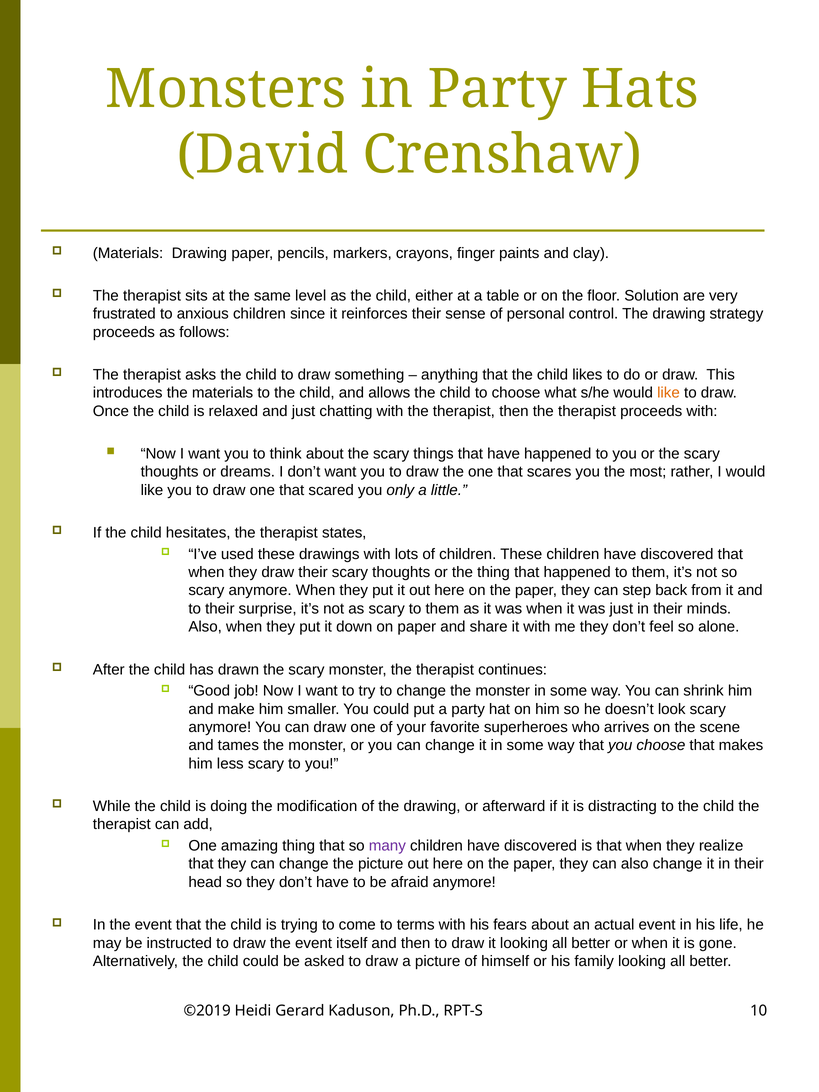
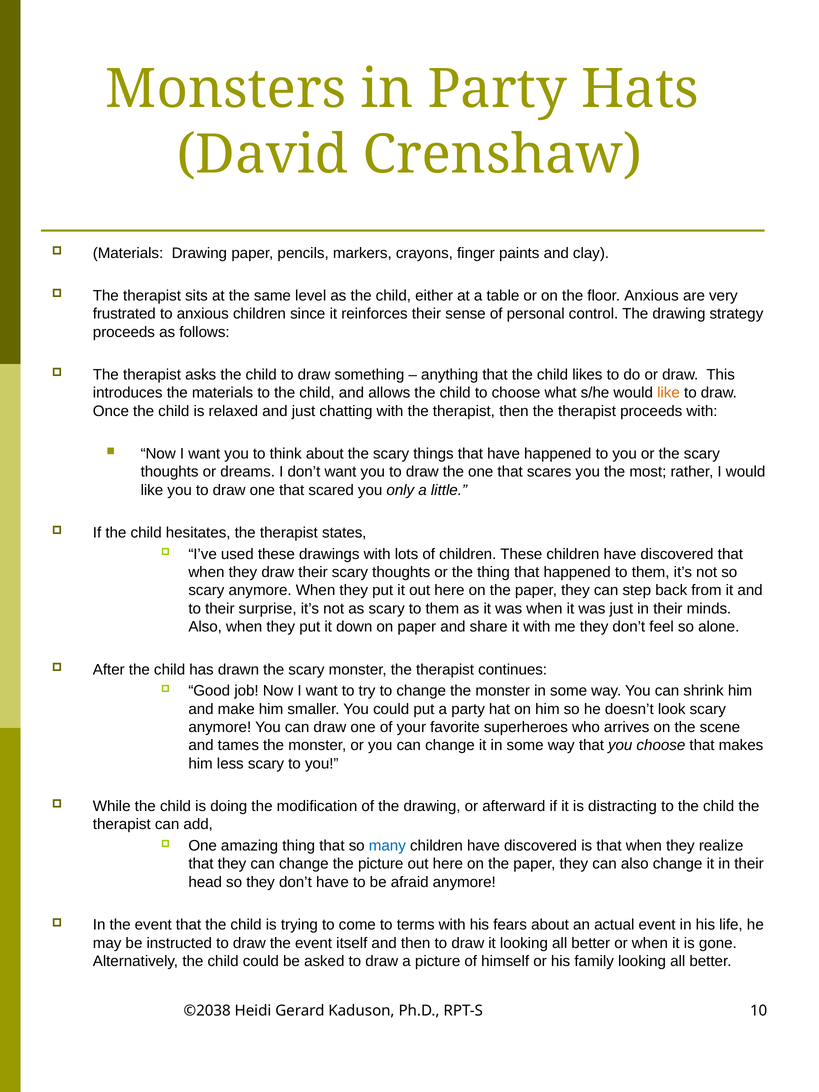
floor Solution: Solution -> Anxious
many colour: purple -> blue
©2019: ©2019 -> ©2038
